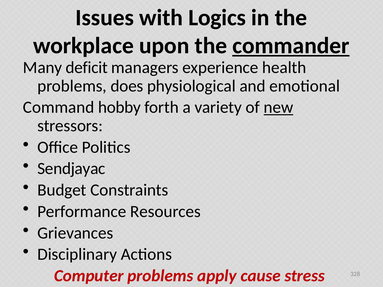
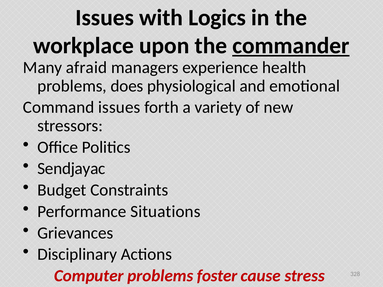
deficit: deficit -> afraid
Command hobby: hobby -> issues
new underline: present -> none
Resources: Resources -> Situations
apply: apply -> foster
